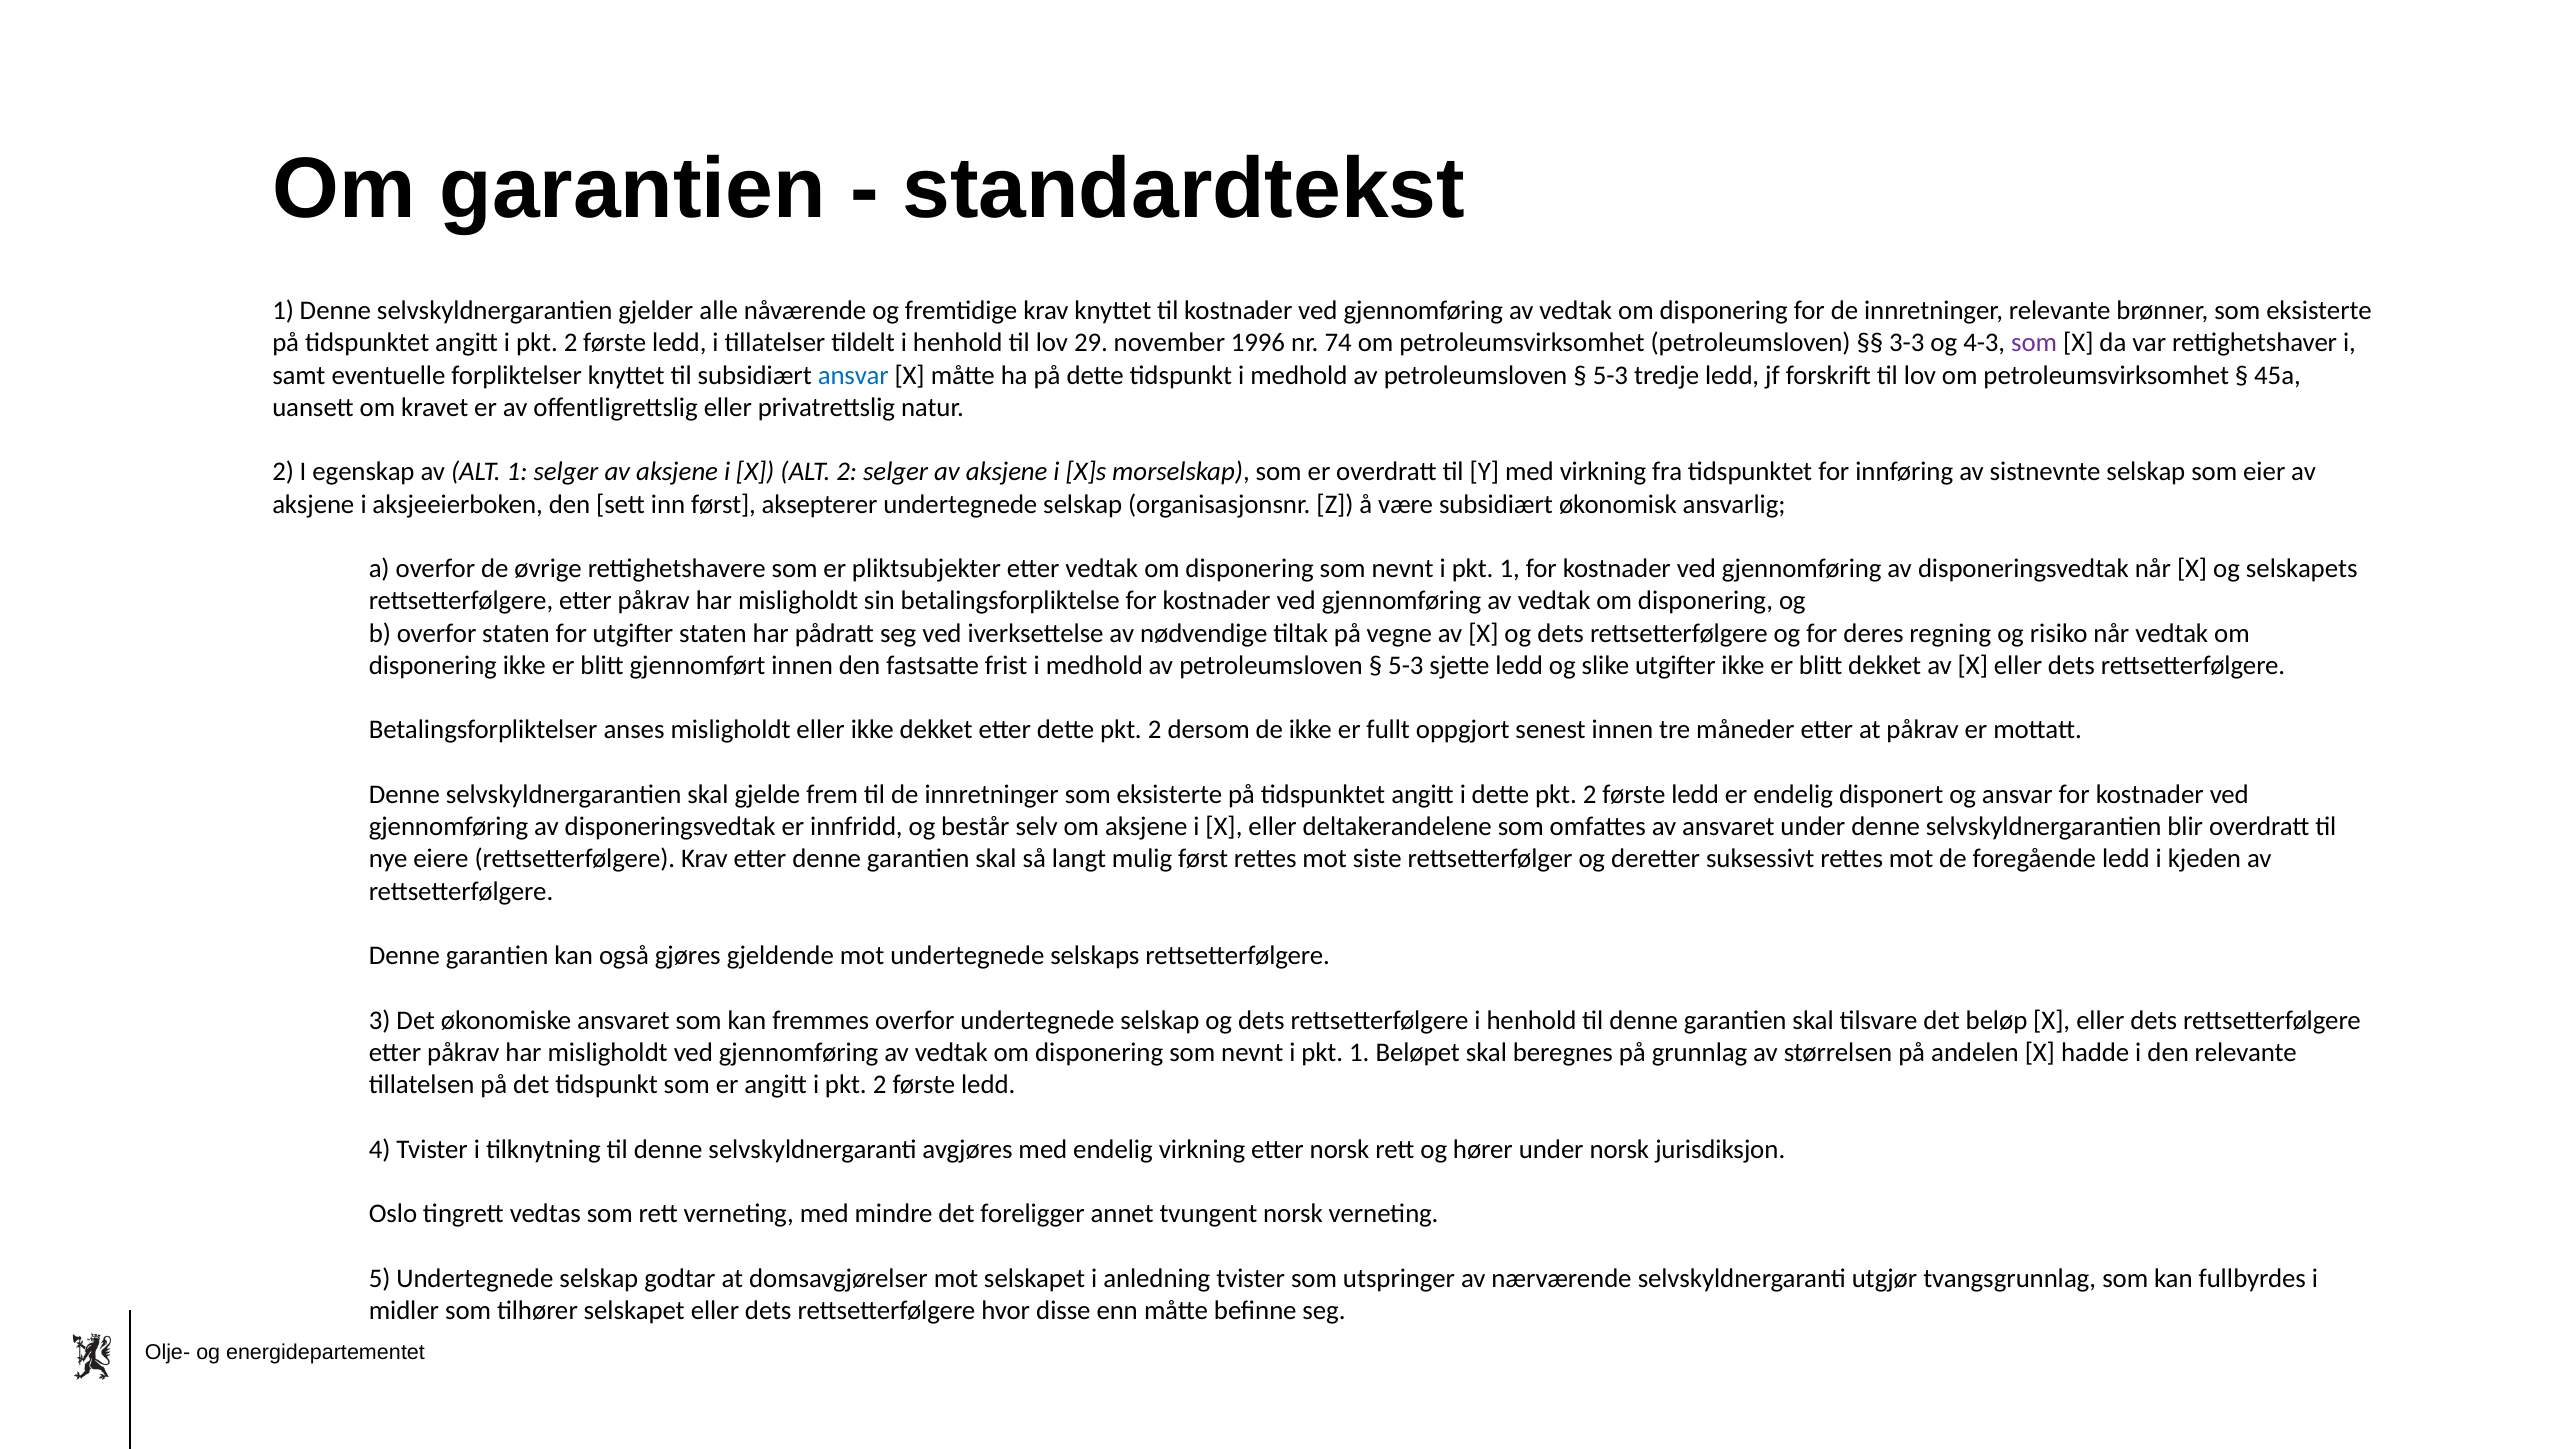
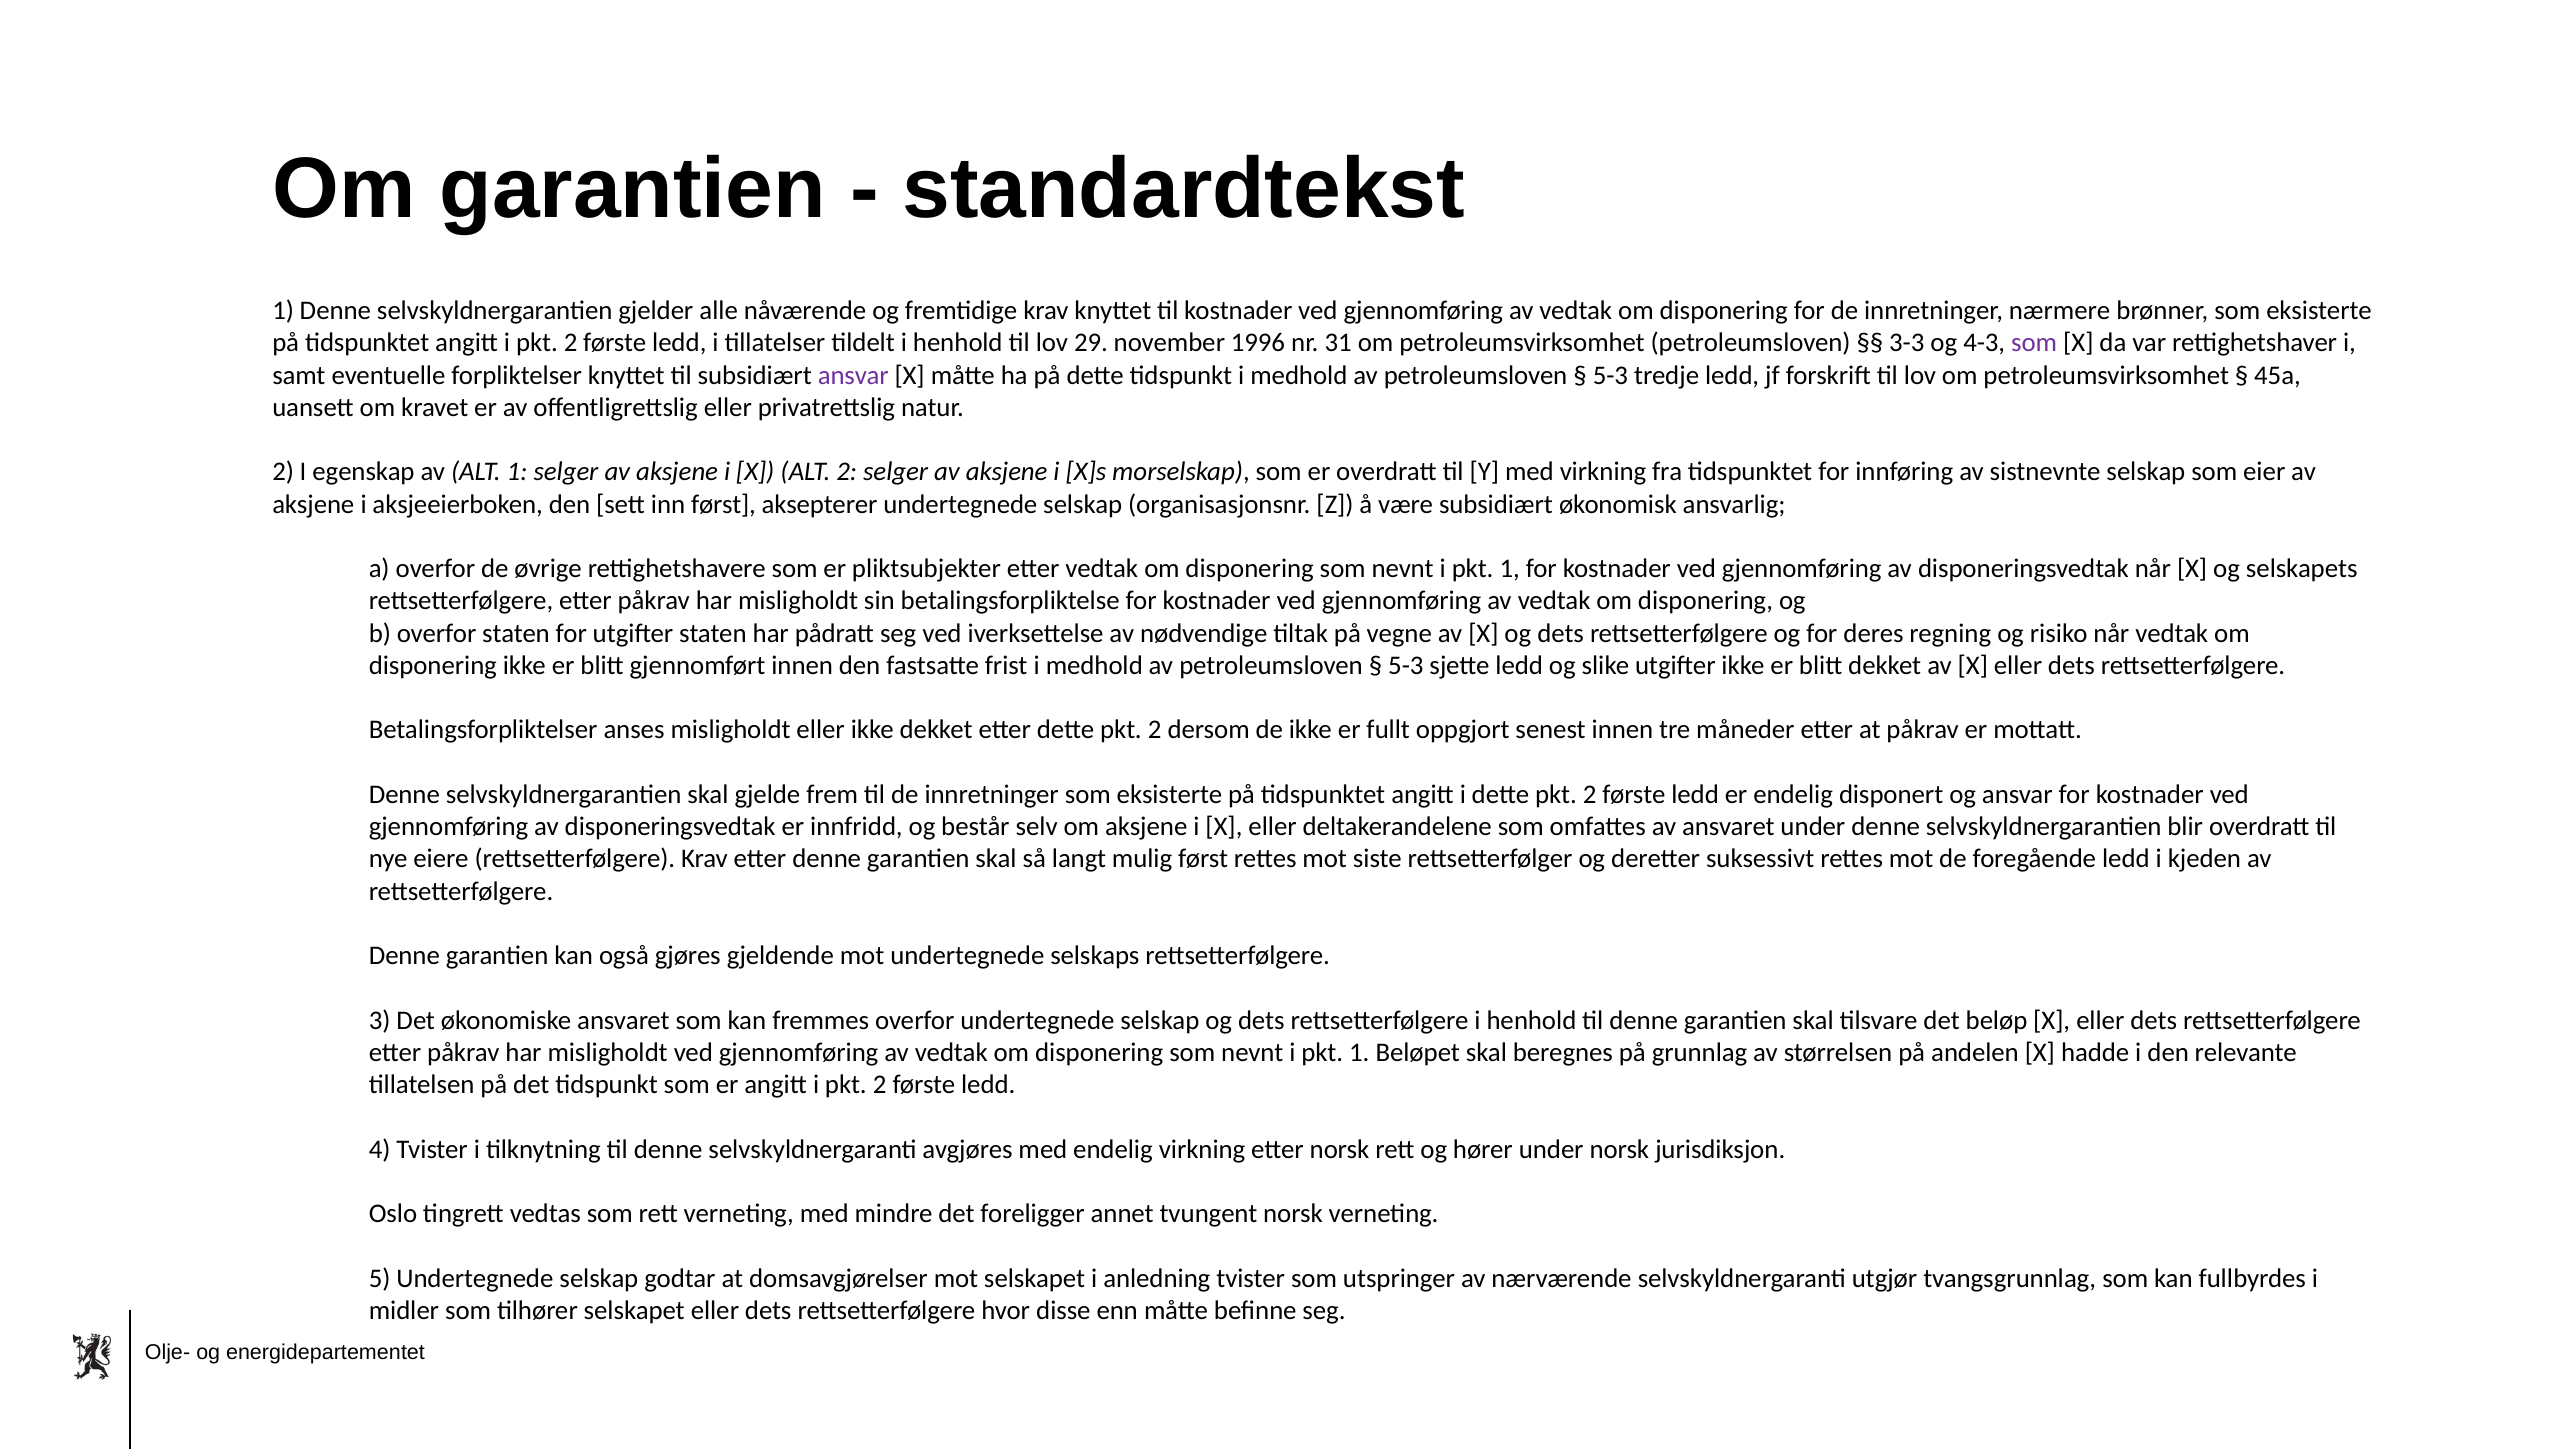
innretninger relevante: relevante -> nærmere
74: 74 -> 31
ansvar at (853, 375) colour: blue -> purple
